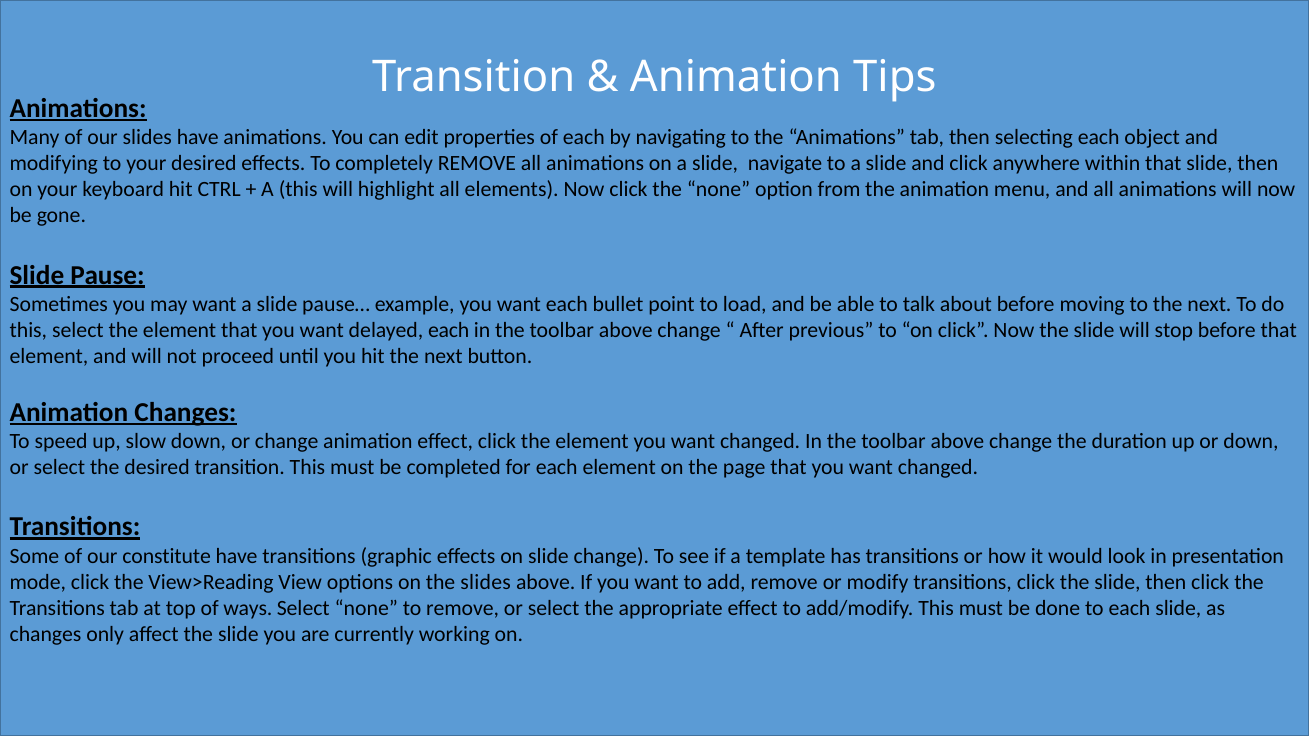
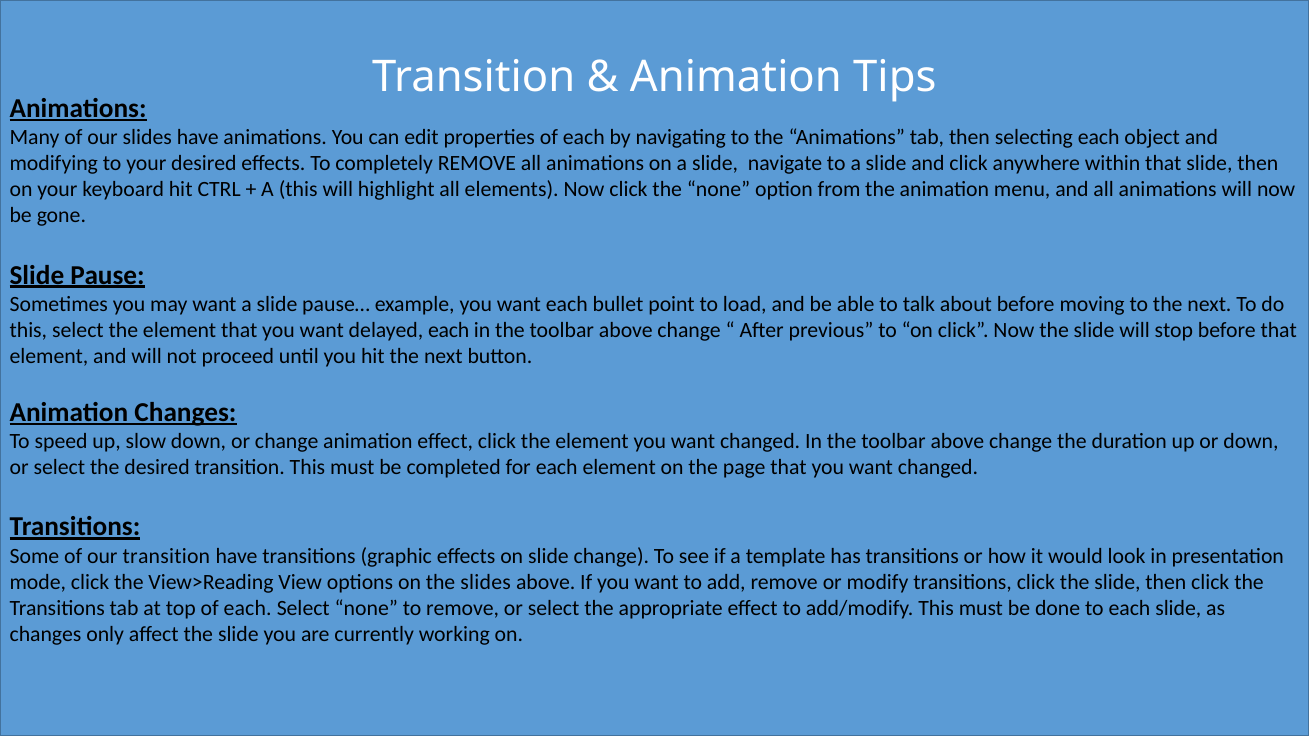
our constitute: constitute -> transition
top of ways: ways -> each
